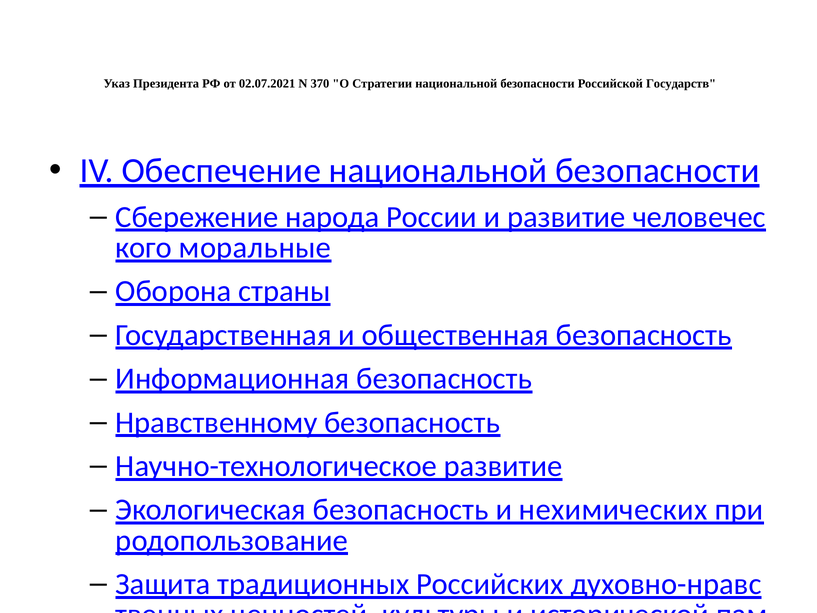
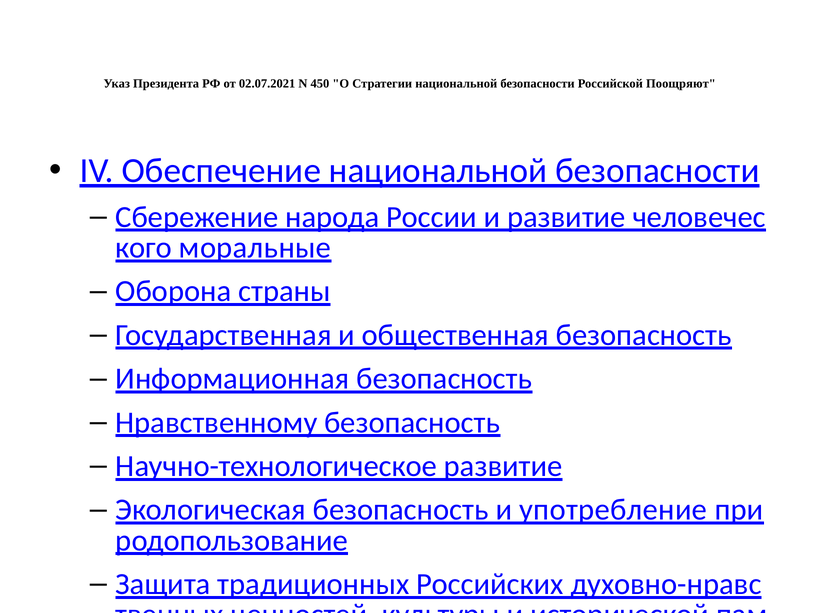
370: 370 -> 450
Государств: Государств -> Поощряют
нехимических: нехимических -> употребление
